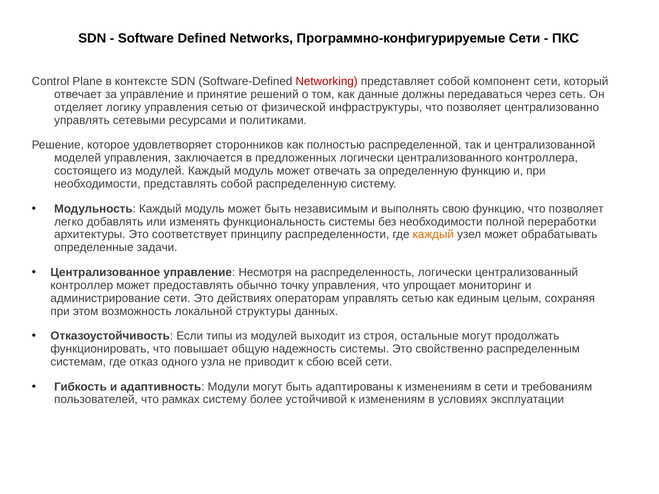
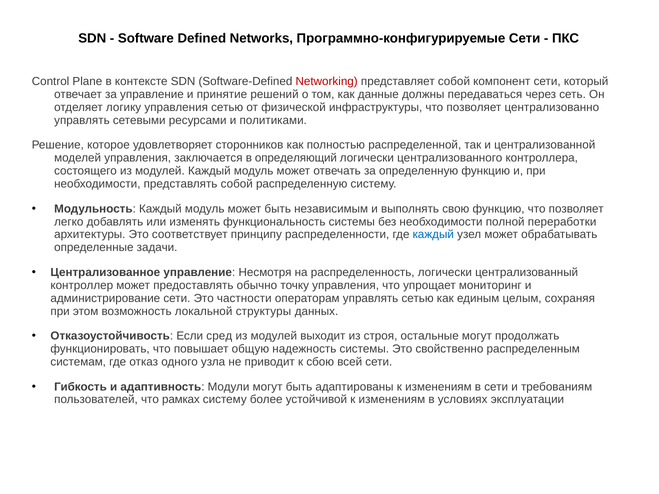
предложенных: предложенных -> определяющий
каждый at (433, 235) colour: orange -> blue
действиях: действиях -> частности
типы: типы -> сред
